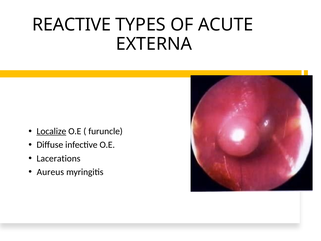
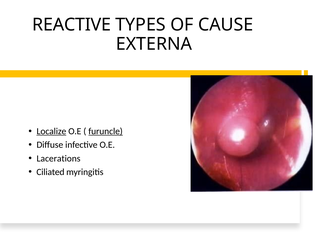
ACUTE: ACUTE -> CAUSE
furuncle underline: none -> present
Aureus: Aureus -> Ciliated
